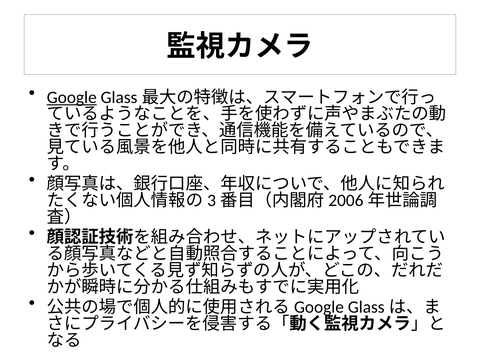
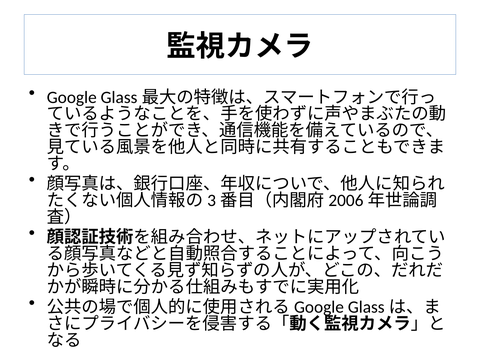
Google underline: present -> none
